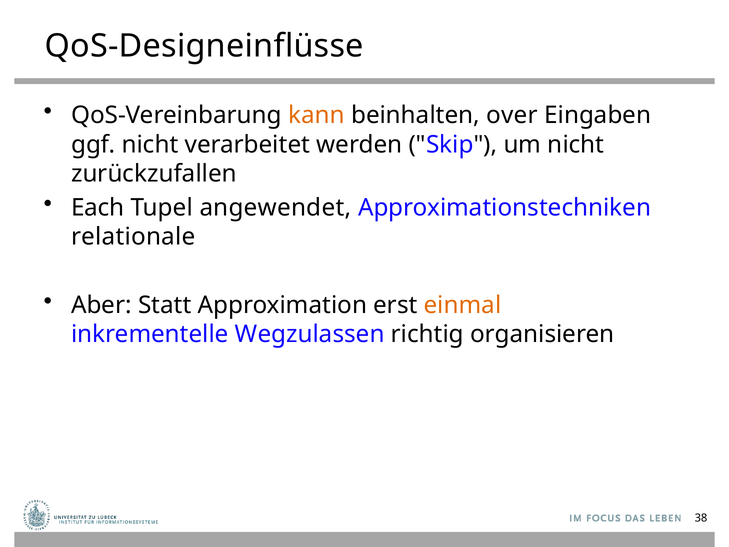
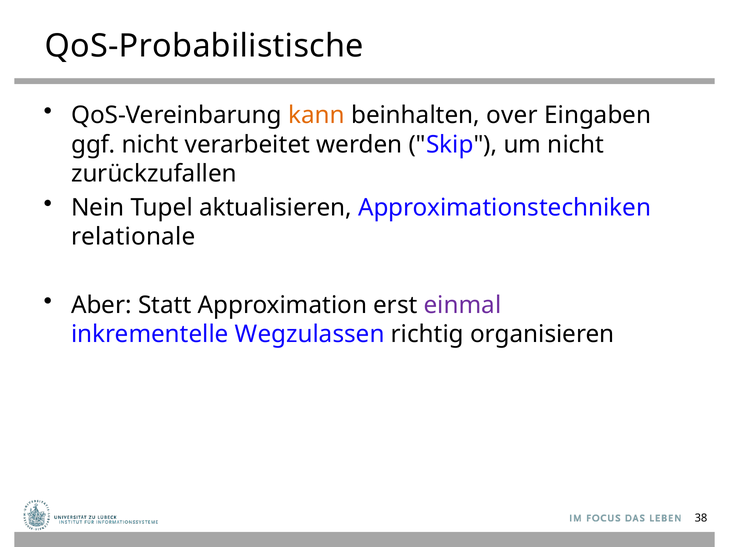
QoS-Designeinflüsse: QoS-Designeinflüsse -> QoS-Probabilistische
Each: Each -> Nein
angewendet: angewendet -> aktualisieren
einmal colour: orange -> purple
